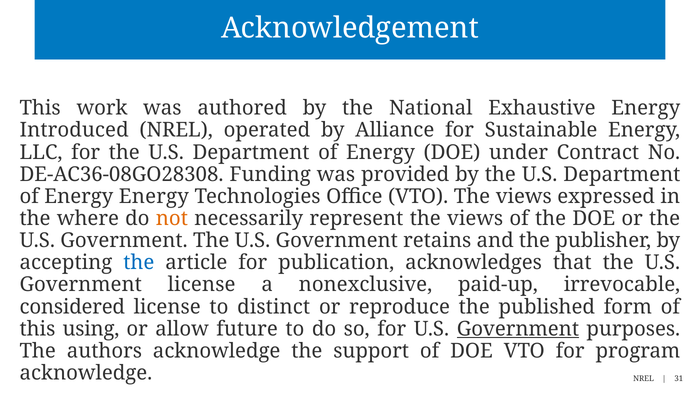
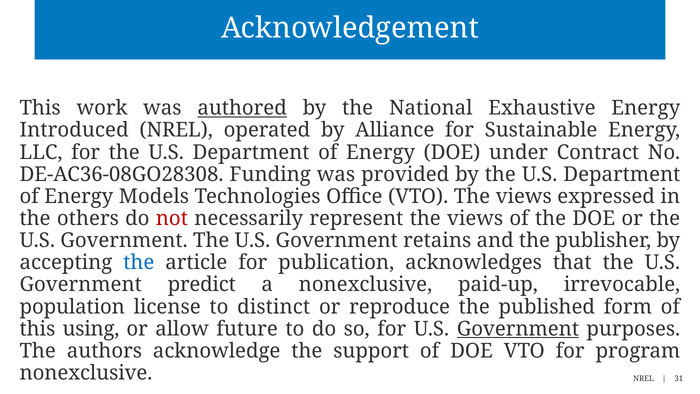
authored underline: none -> present
Energy Energy: Energy -> Models
where: where -> others
not colour: orange -> red
Government license: license -> predict
considered: considered -> population
acknowledge at (86, 373): acknowledge -> nonexclusive
